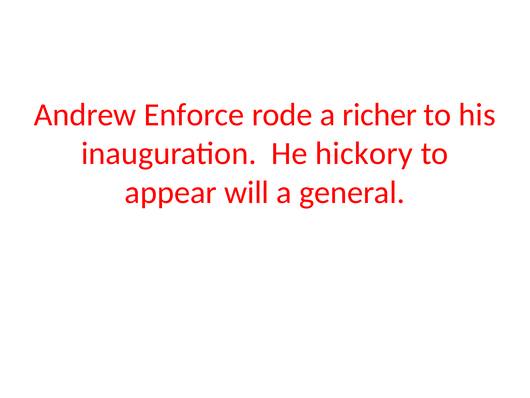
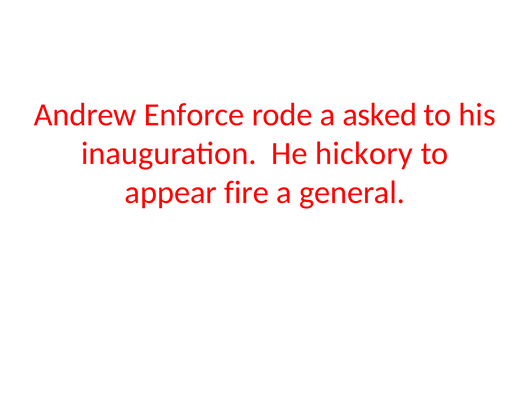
richer: richer -> asked
will: will -> fire
